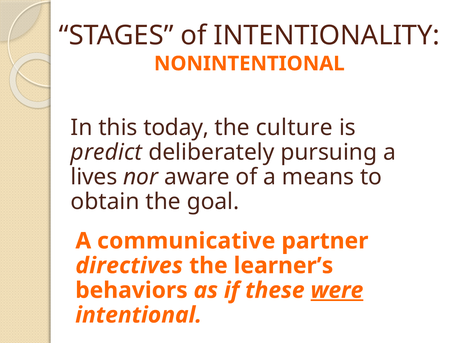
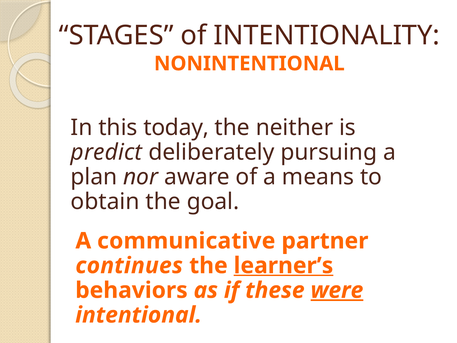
culture: culture -> neither
lives: lives -> plan
directives: directives -> continues
learner’s underline: none -> present
